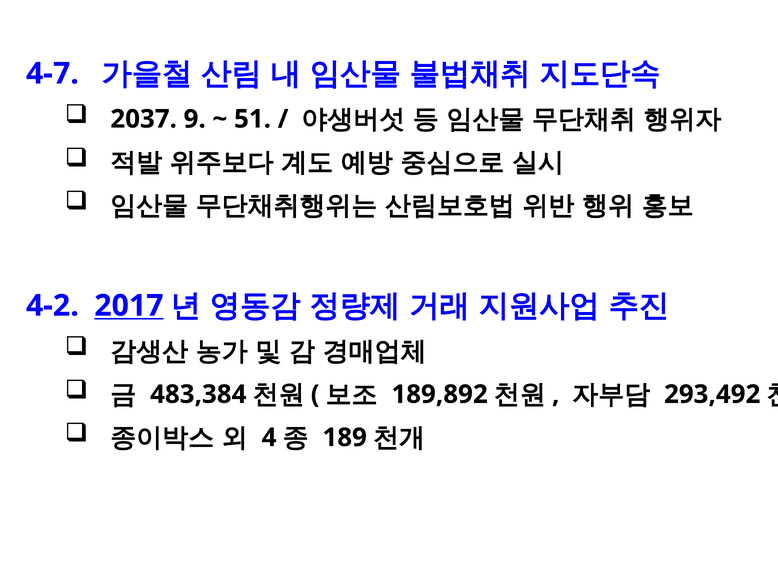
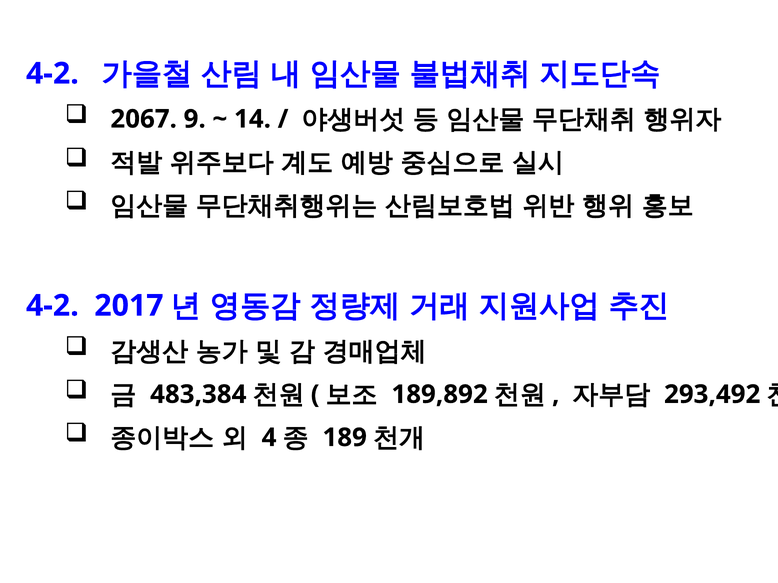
4-7 at (52, 74): 4-7 -> 4-2
2037: 2037 -> 2067
51: 51 -> 14
2017 underline: present -> none
